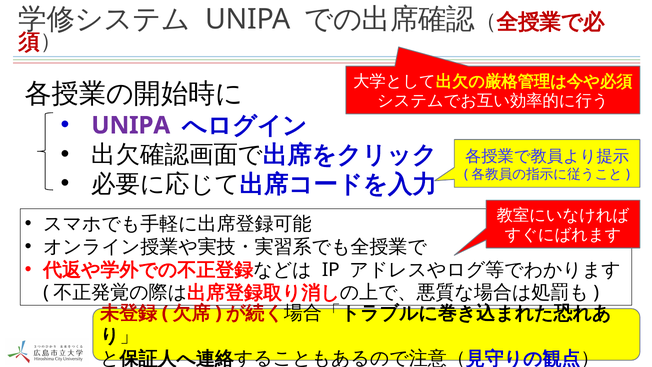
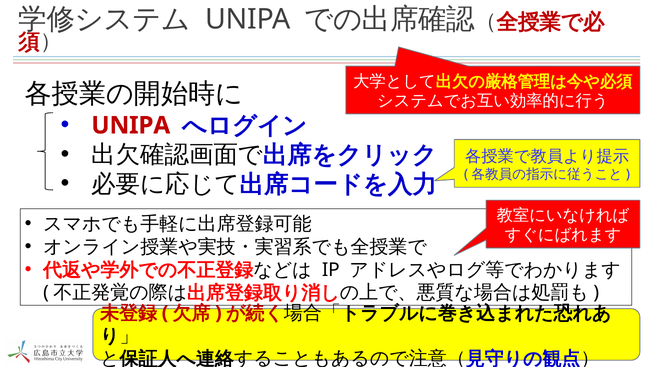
UNIPA at (131, 125) colour: purple -> red
